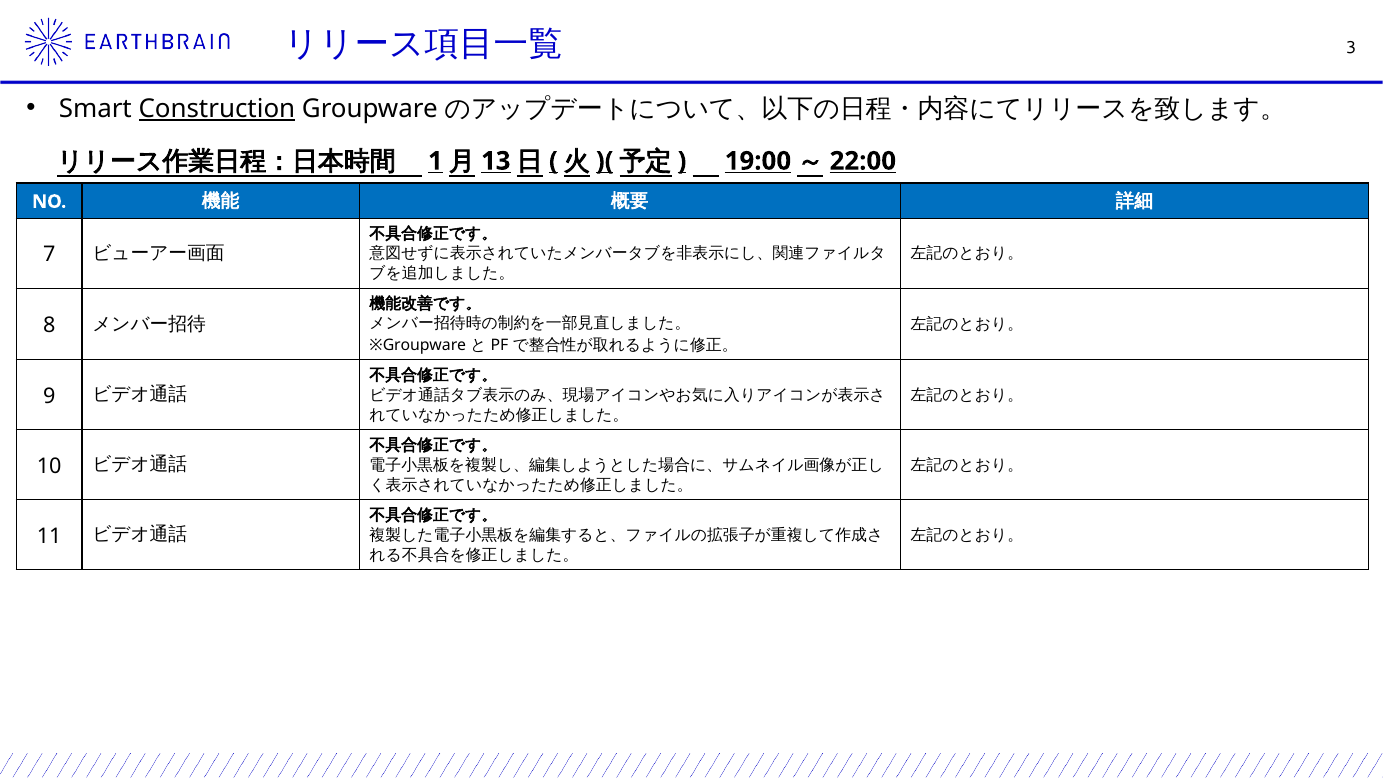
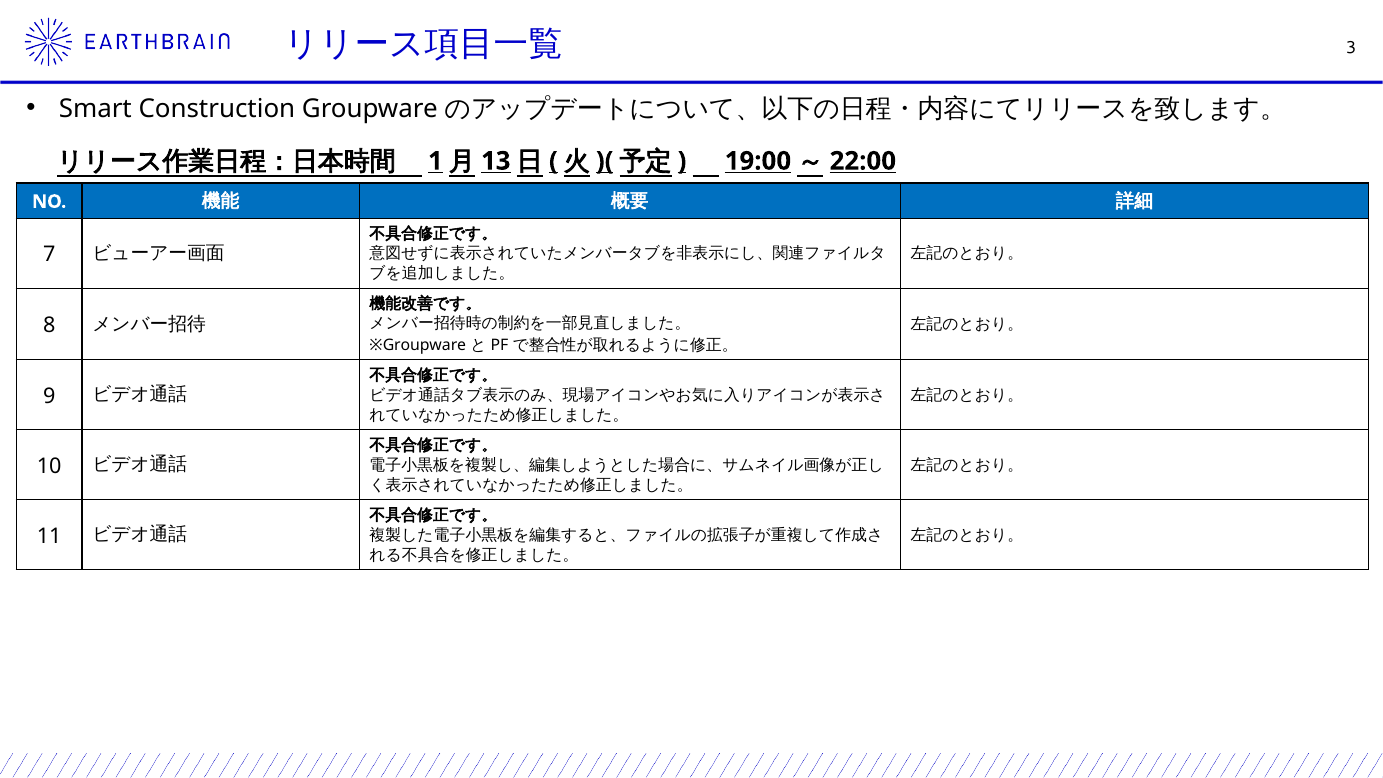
Construction underline: present -> none
